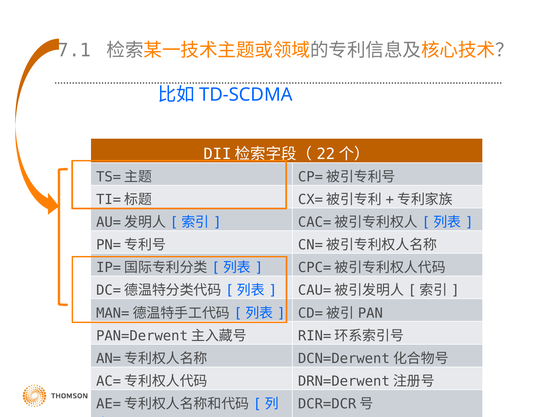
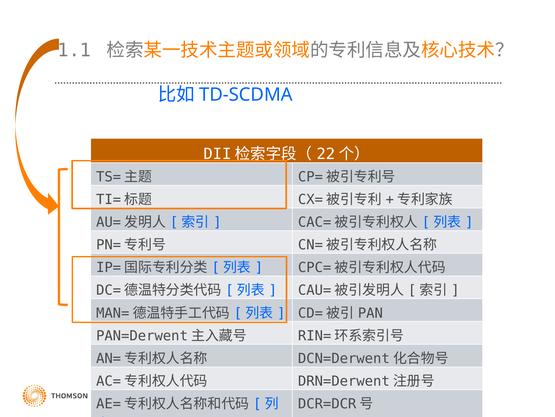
7.1: 7.1 -> 1.1
